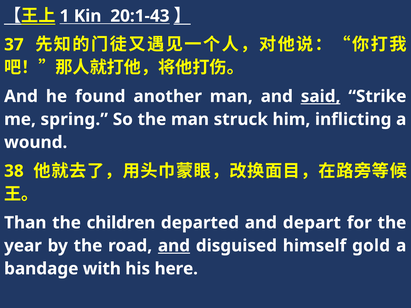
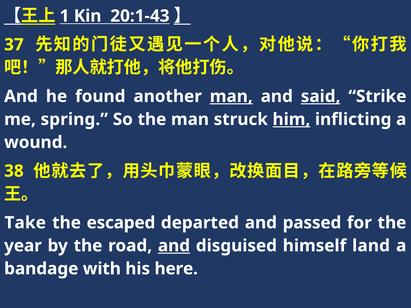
man at (231, 96) underline: none -> present
him underline: none -> present
Than: Than -> Take
children: children -> escaped
depart: depart -> passed
gold: gold -> land
